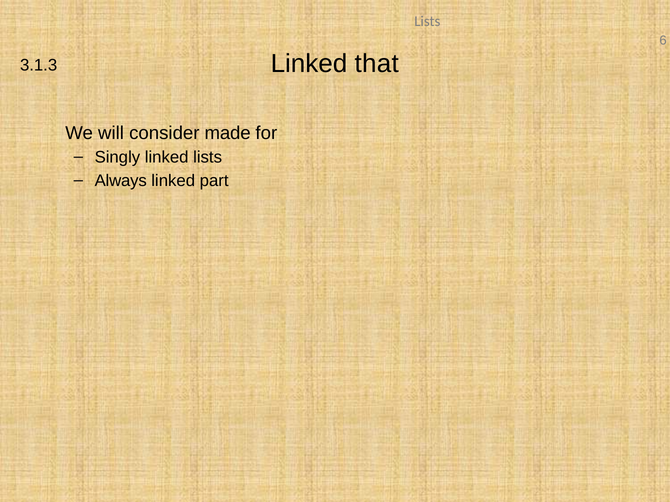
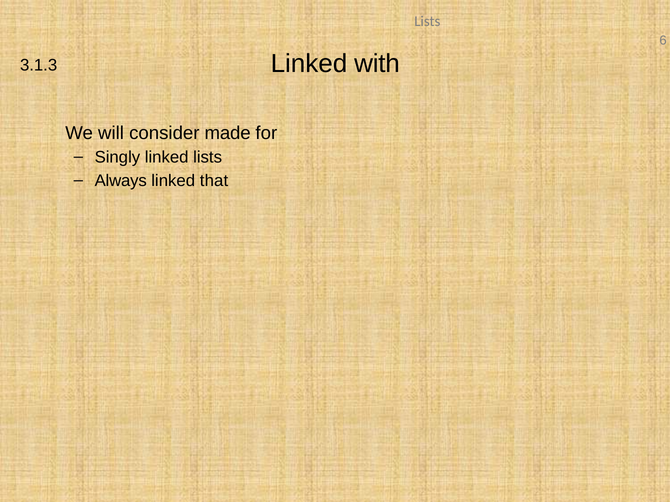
that: that -> with
part: part -> that
